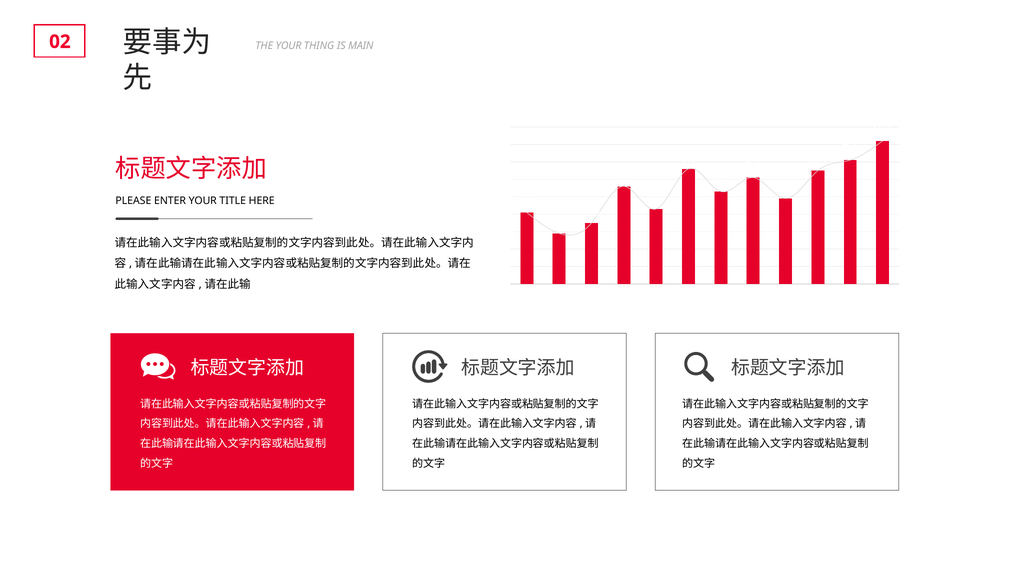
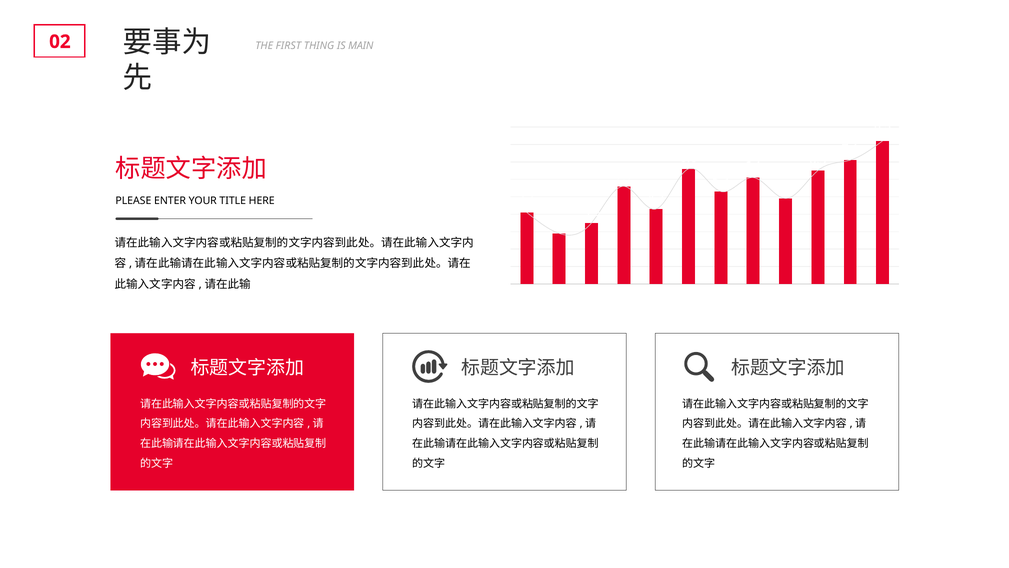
THE YOUR: YOUR -> FIRST
